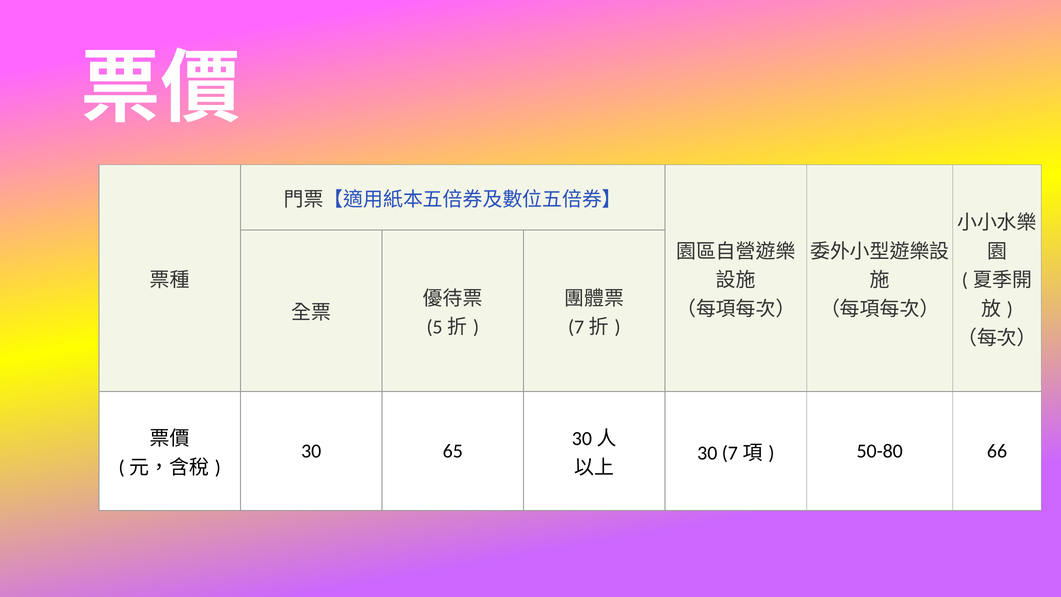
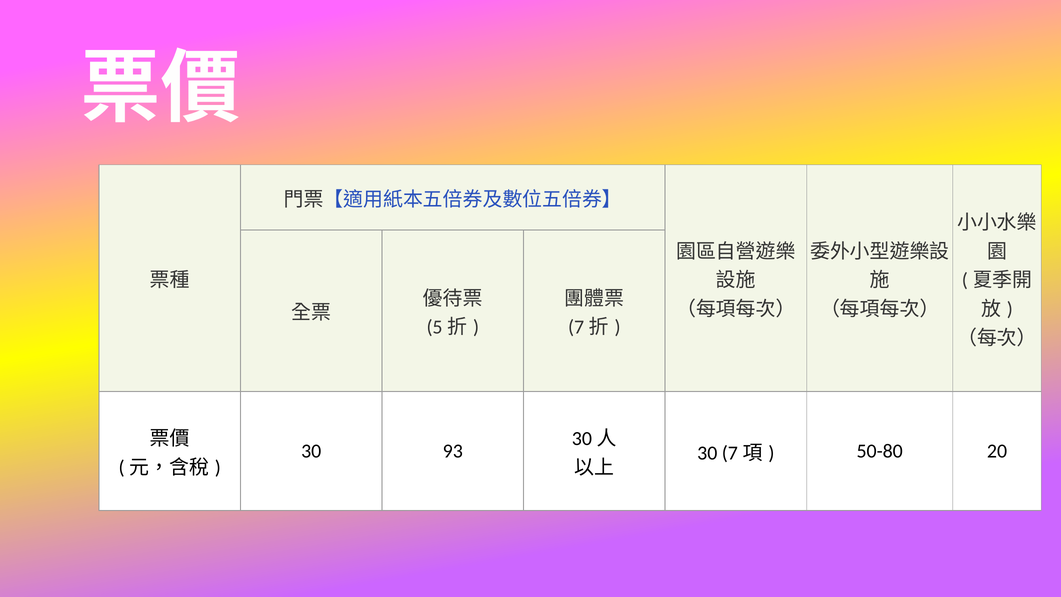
65: 65 -> 93
66: 66 -> 20
